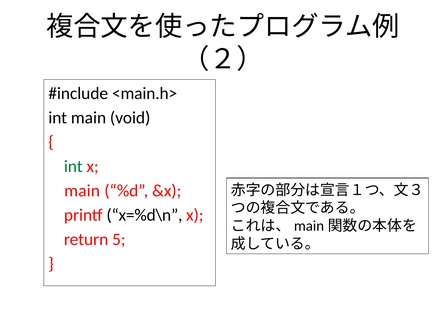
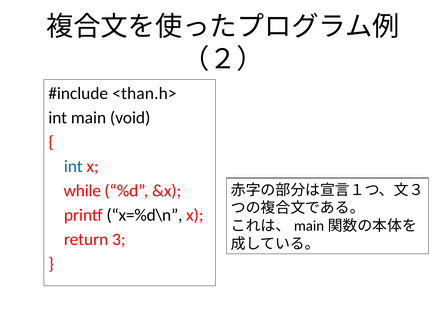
<main.h>: <main.h> -> <than.h>
int at (73, 166) colour: green -> blue
main at (82, 190): main -> while
5: 5 -> 3
